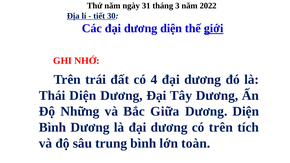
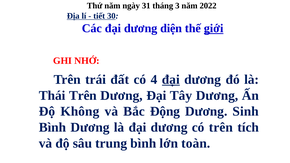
đại at (171, 80) underline: none -> present
Thái Diện: Diện -> Trên
Những: Những -> Không
Giữa: Giữa -> Động
Diện at (246, 111): Diện -> Sinh
